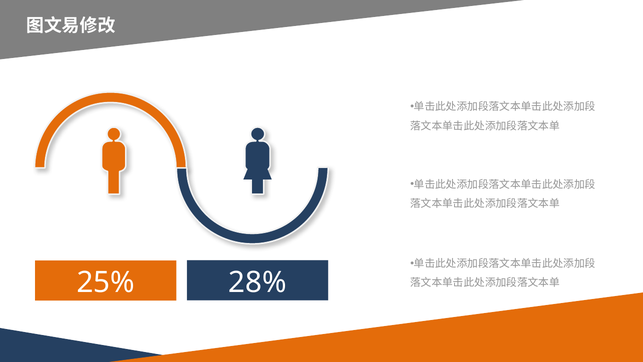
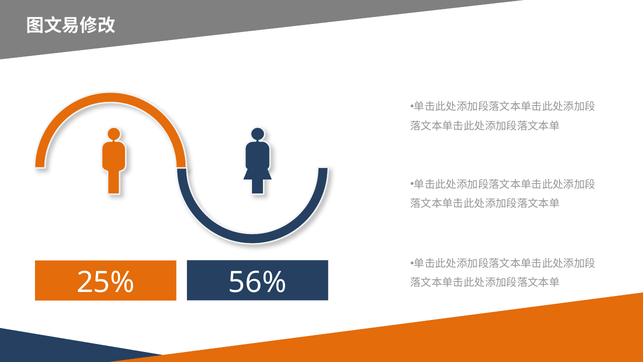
28%: 28% -> 56%
